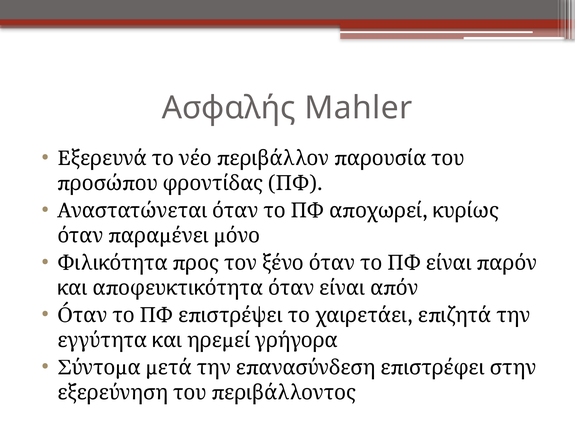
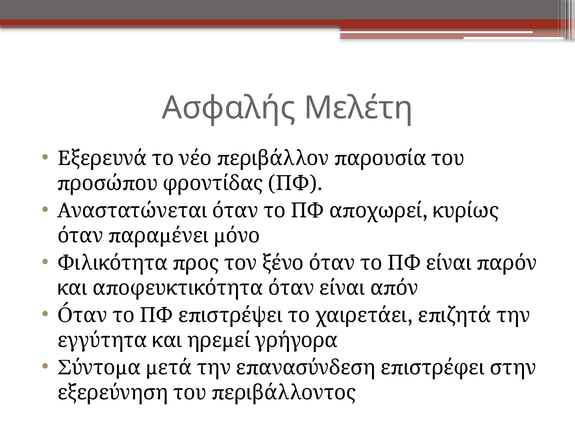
Mahler: Mahler -> Μελέτη
